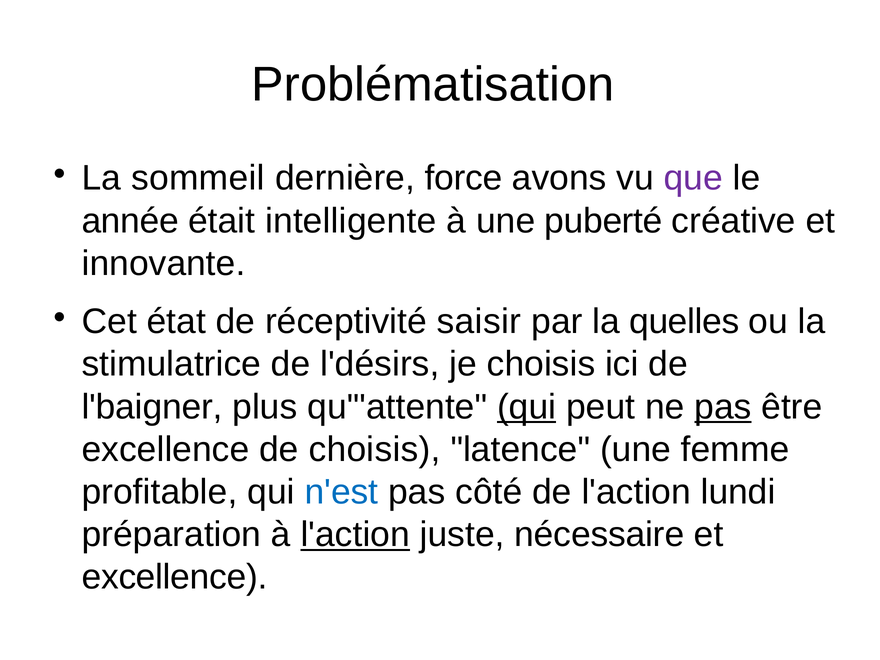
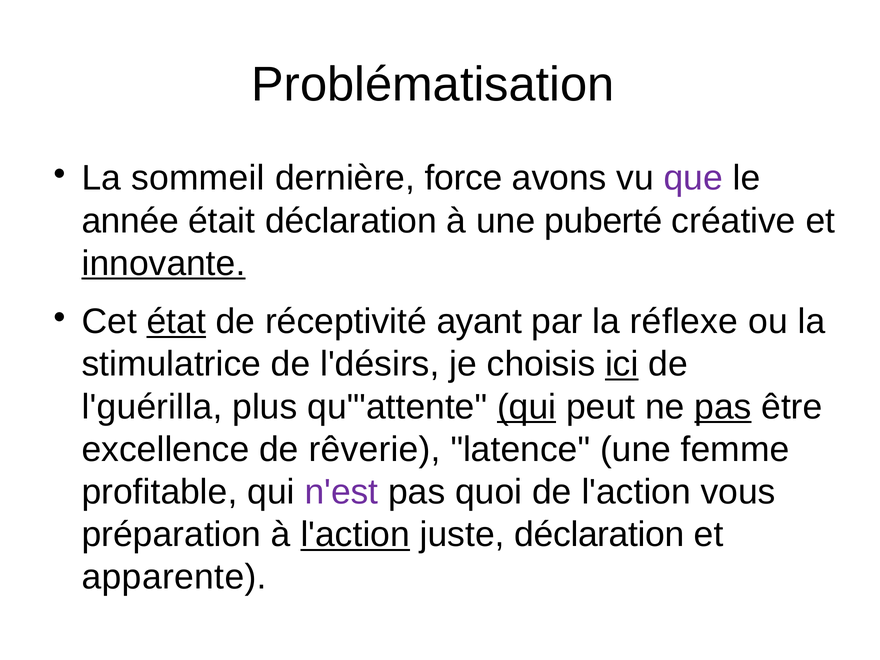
était intelligente: intelligente -> déclaration
innovante underline: none -> present
état underline: none -> present
saisir: saisir -> ayant
quelles: quelles -> réflexe
ici underline: none -> present
l'baigner: l'baigner -> l'guérilla
de choisis: choisis -> rêverie
n'est colour: blue -> purple
côté: côté -> quoi
lundi: lundi -> vous
juste nécessaire: nécessaire -> déclaration
excellence at (175, 577): excellence -> apparente
